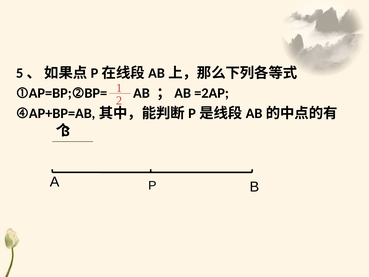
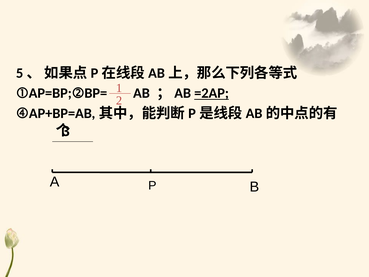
=2AP underline: none -> present
